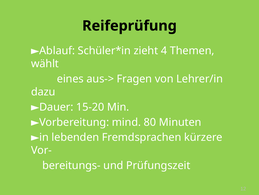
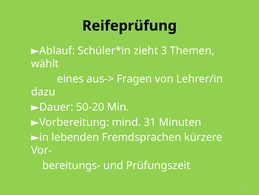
4: 4 -> 3
15-20: 15-20 -> 50-20
80: 80 -> 31
